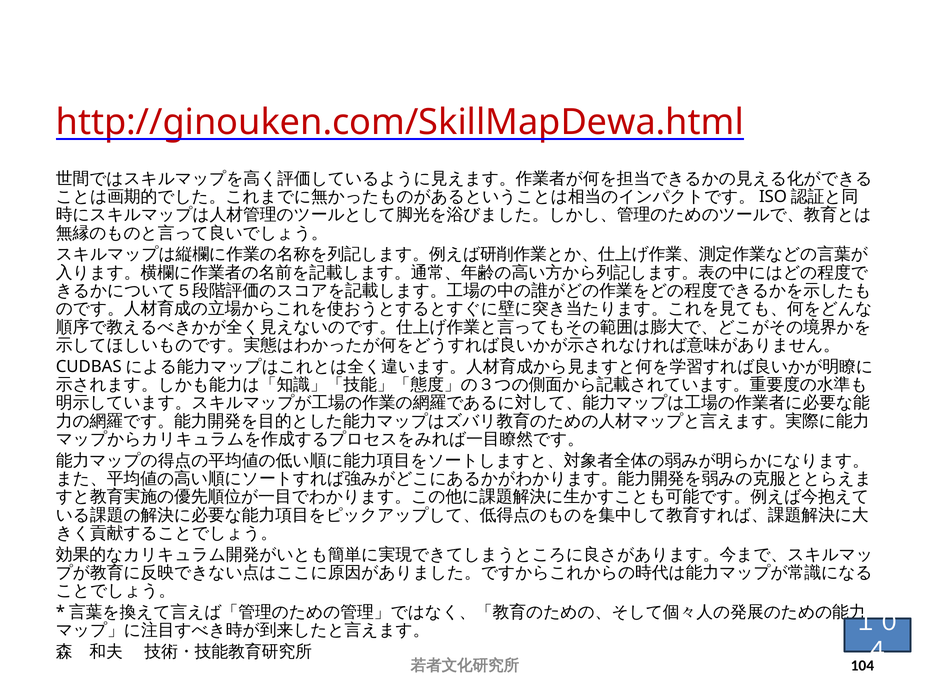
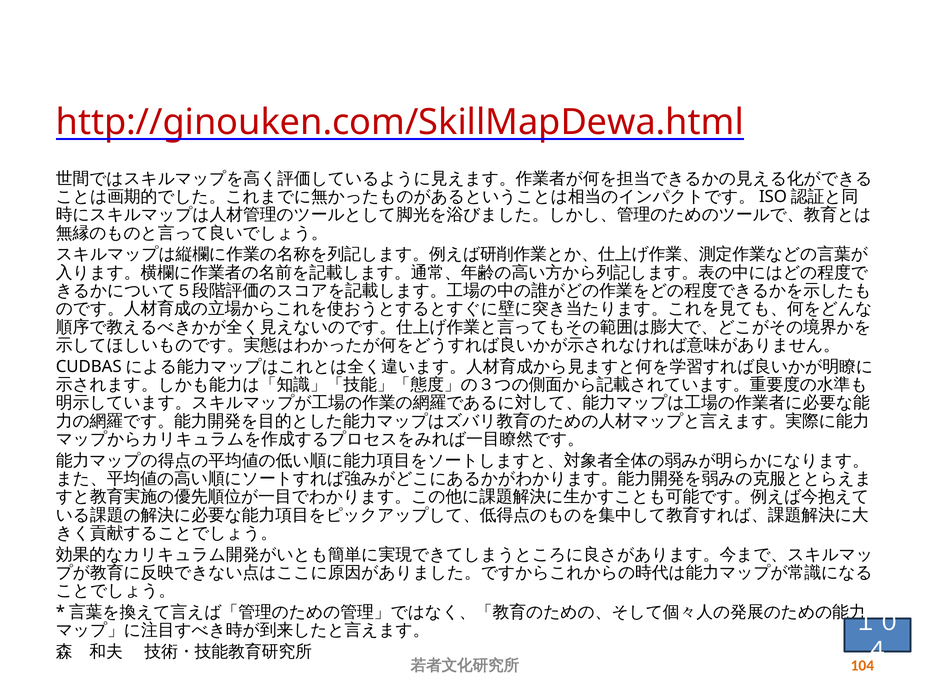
104 colour: black -> orange
